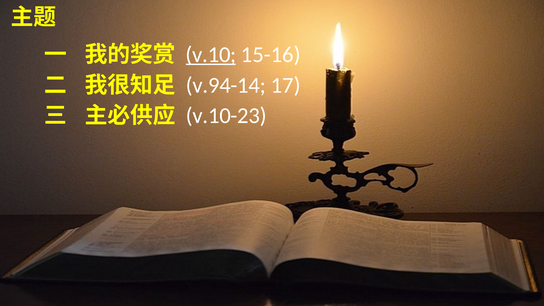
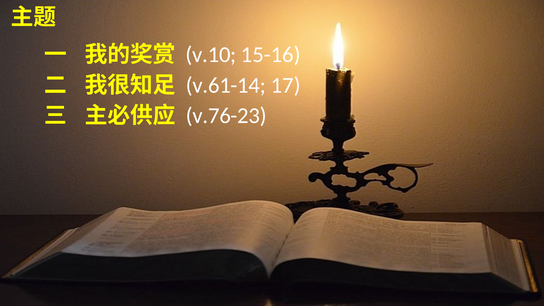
v.10 underline: present -> none
v.94-14: v.94-14 -> v.61-14
v.10-23: v.10-23 -> v.76-23
